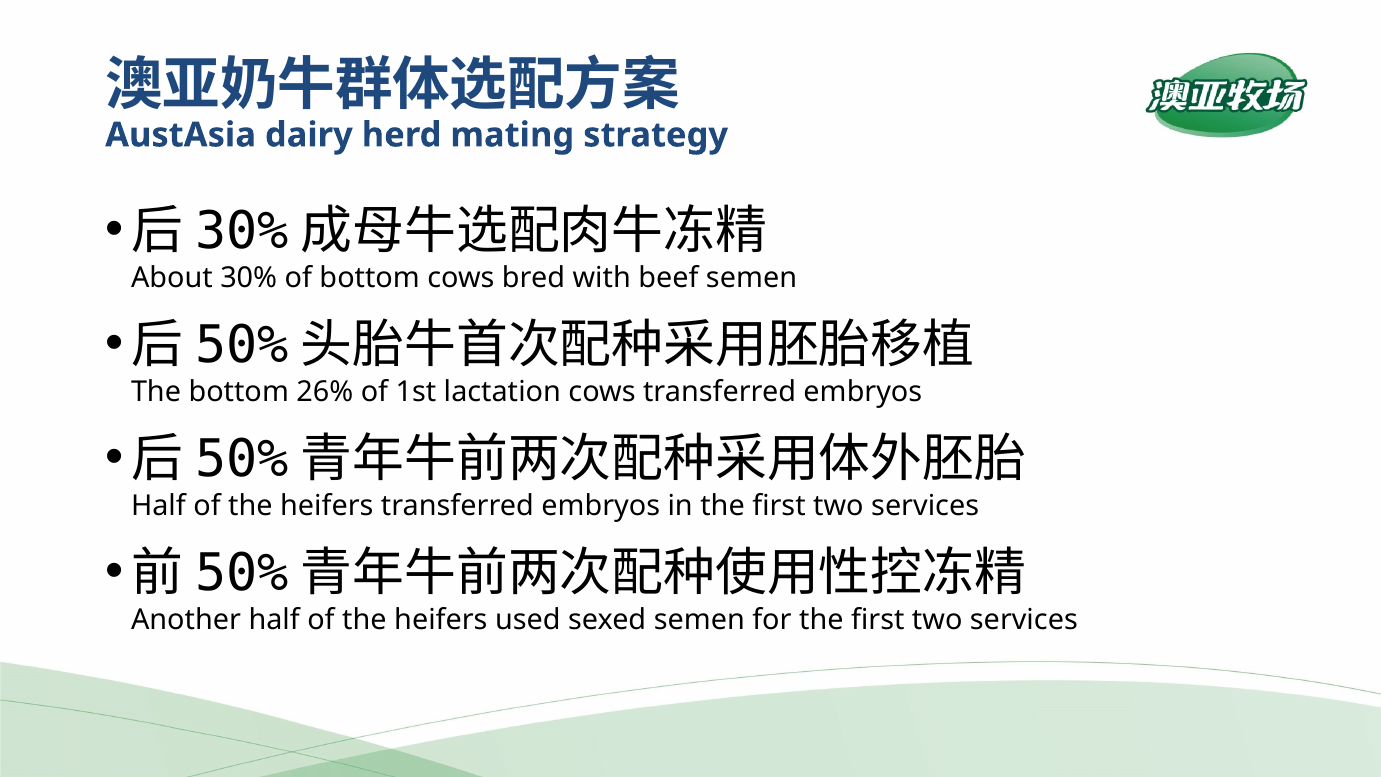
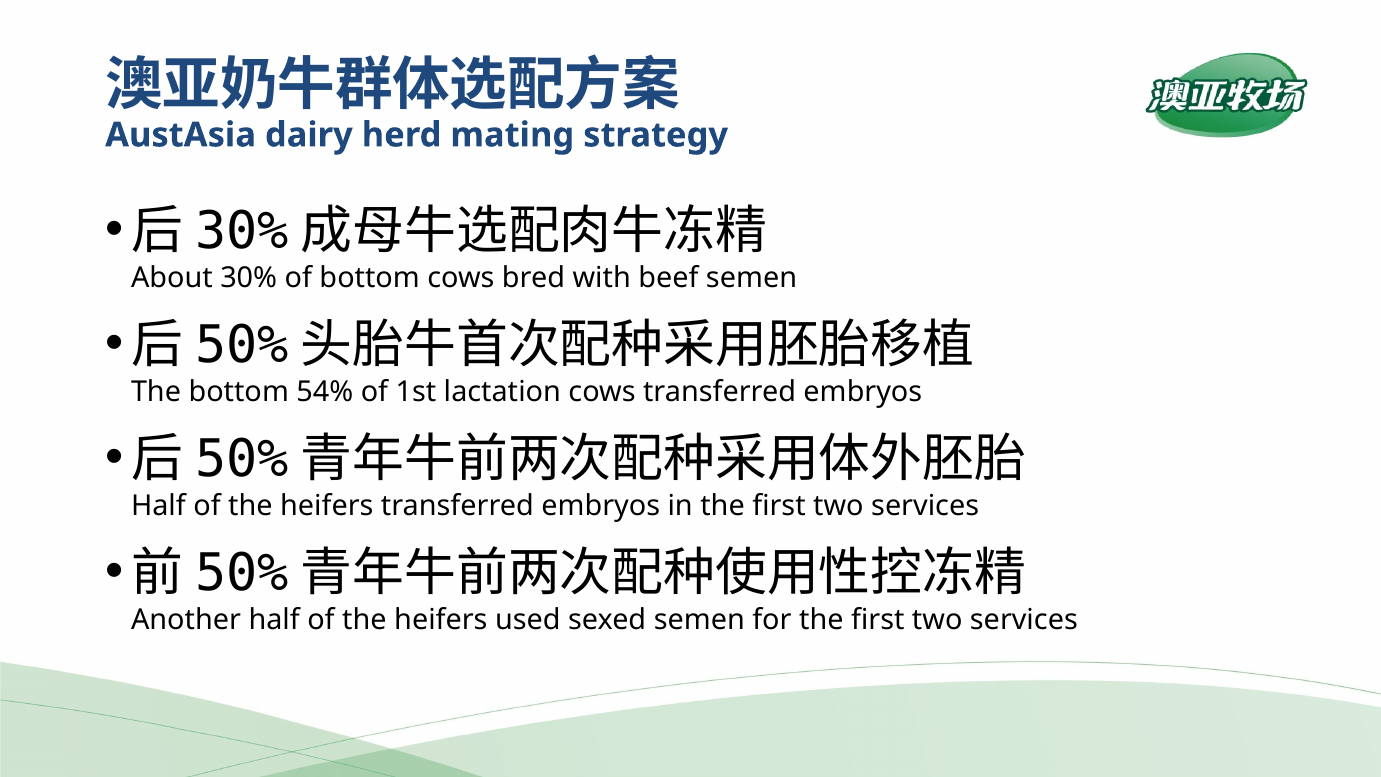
26%: 26% -> 54%
